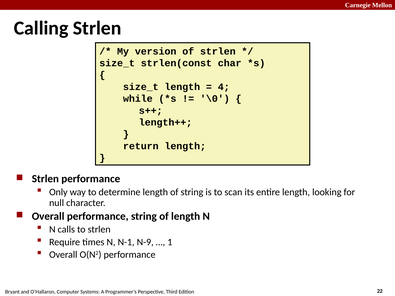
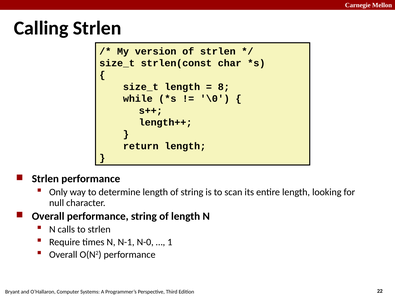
4: 4 -> 8
N-9: N-9 -> N-0
